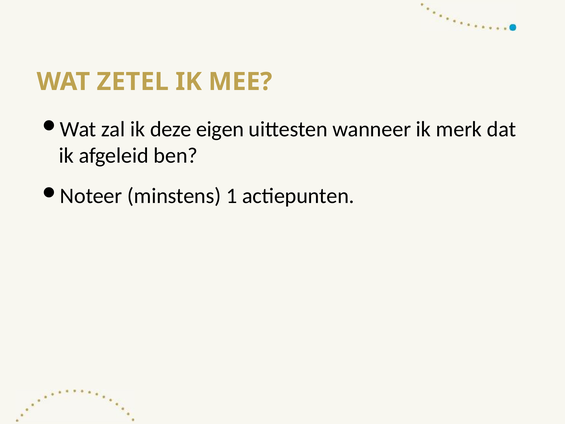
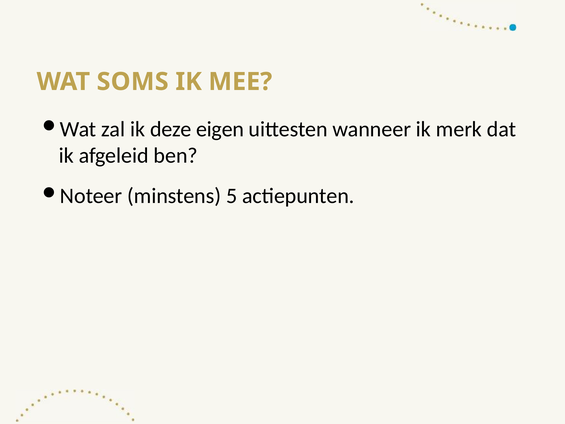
ZETEL: ZETEL -> SOMS
1: 1 -> 5
